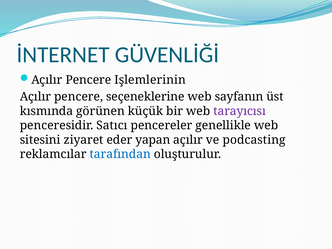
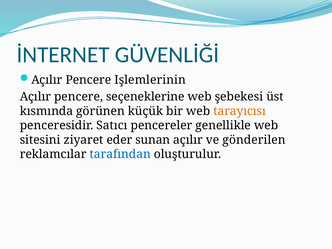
sayfanın: sayfanın -> şebekesi
tarayıcısı colour: purple -> orange
yapan: yapan -> sunan
podcasting: podcasting -> gönderilen
